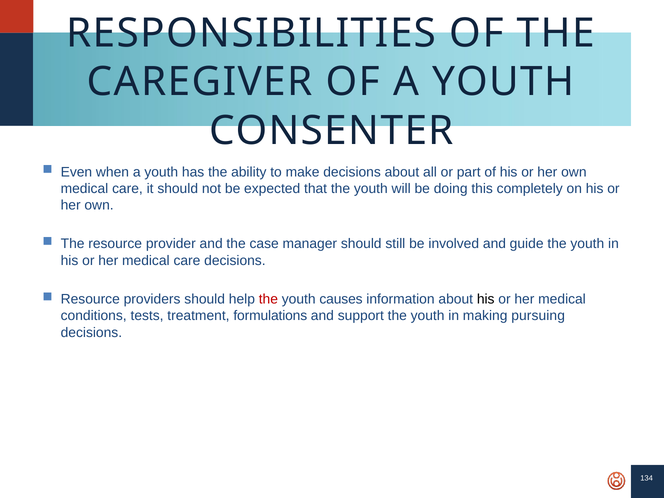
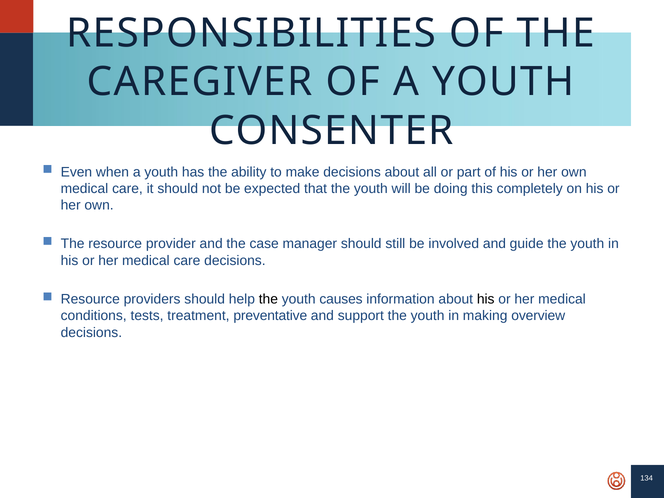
the at (268, 299) colour: red -> black
formulations: formulations -> preventative
pursuing: pursuing -> overview
